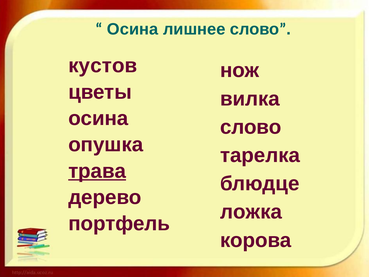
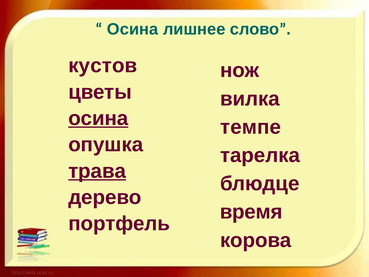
осина at (98, 118) underline: none -> present
слово at (251, 127): слово -> темпе
ложка: ложка -> время
